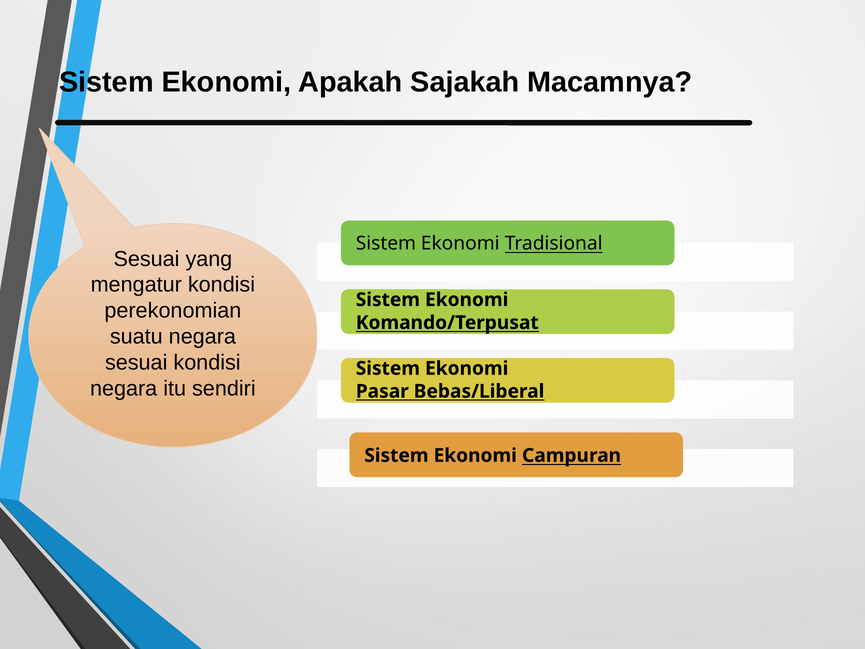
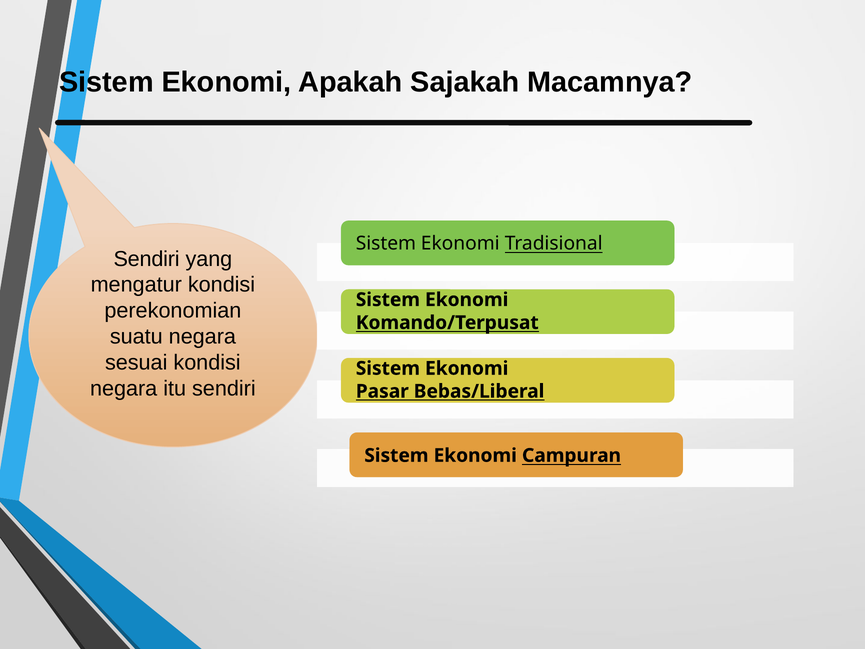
Sesuai at (147, 259): Sesuai -> Sendiri
